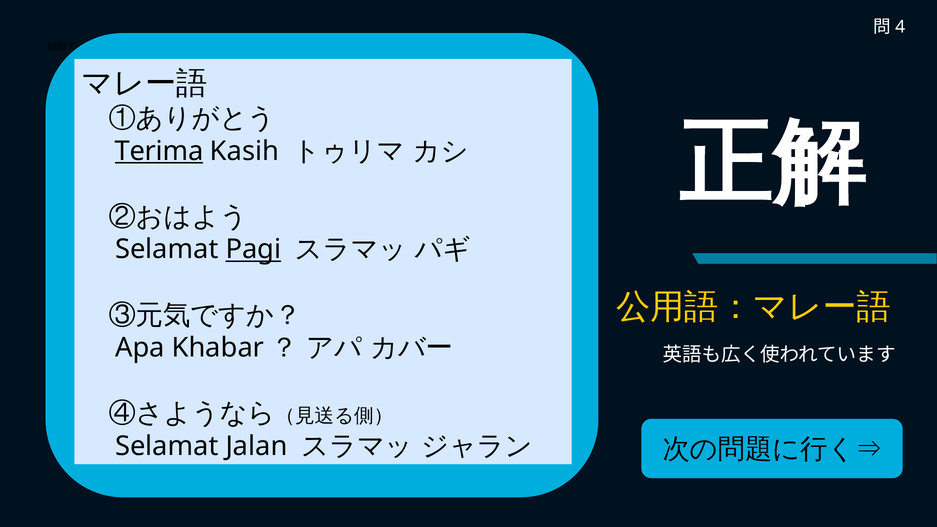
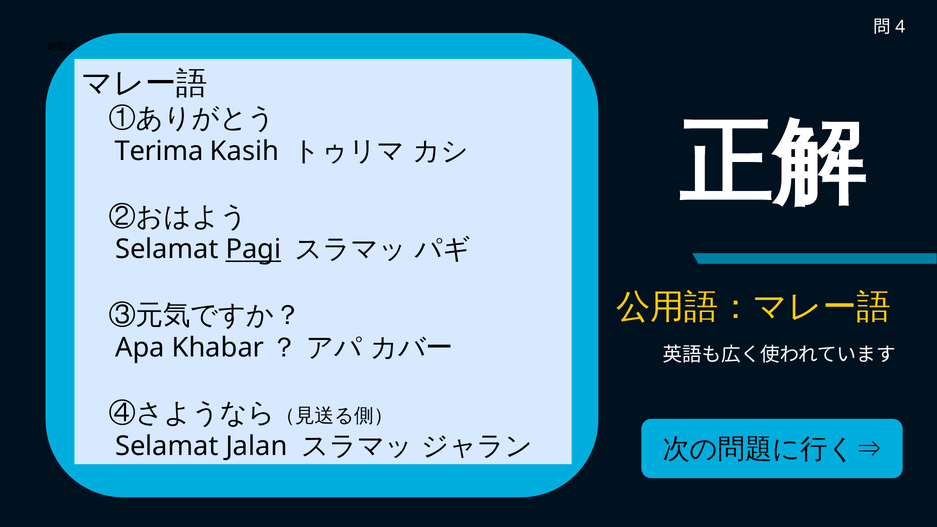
Terima underline: present -> none
